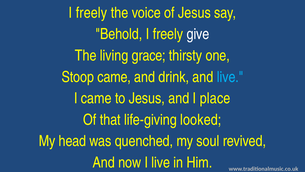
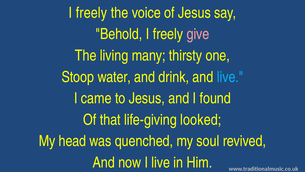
give colour: white -> pink
grace: grace -> many
Stoop came: came -> water
place: place -> found
